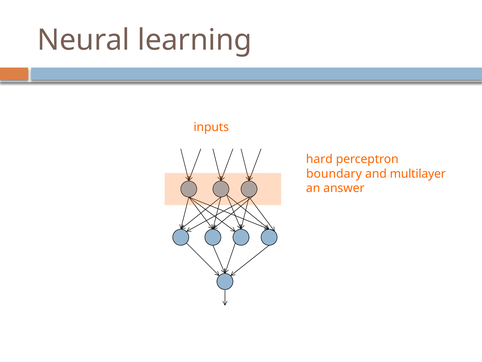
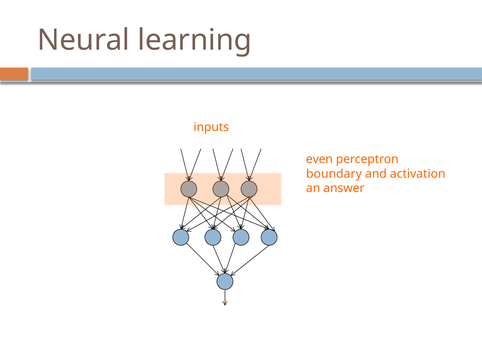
hard: hard -> even
multilayer: multilayer -> activation
